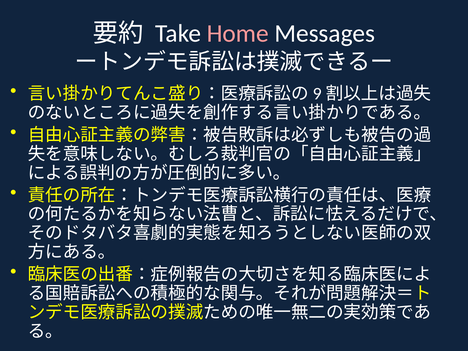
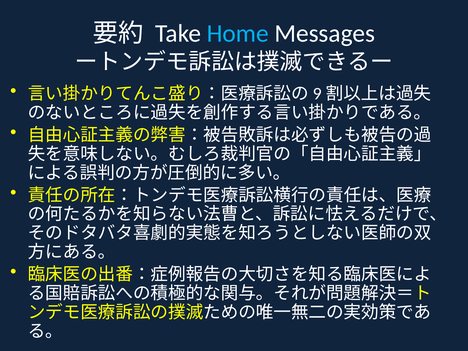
Home colour: pink -> light blue
